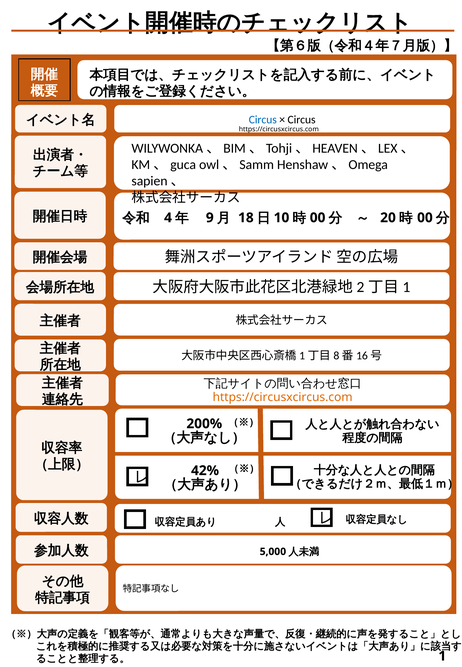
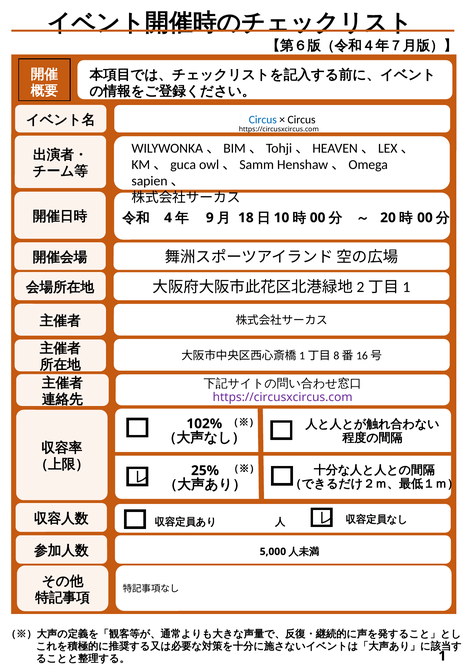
https://circusxcircus.com at (283, 397) colour: orange -> purple
200%: 200% -> 102%
42%: 42% -> 25%
